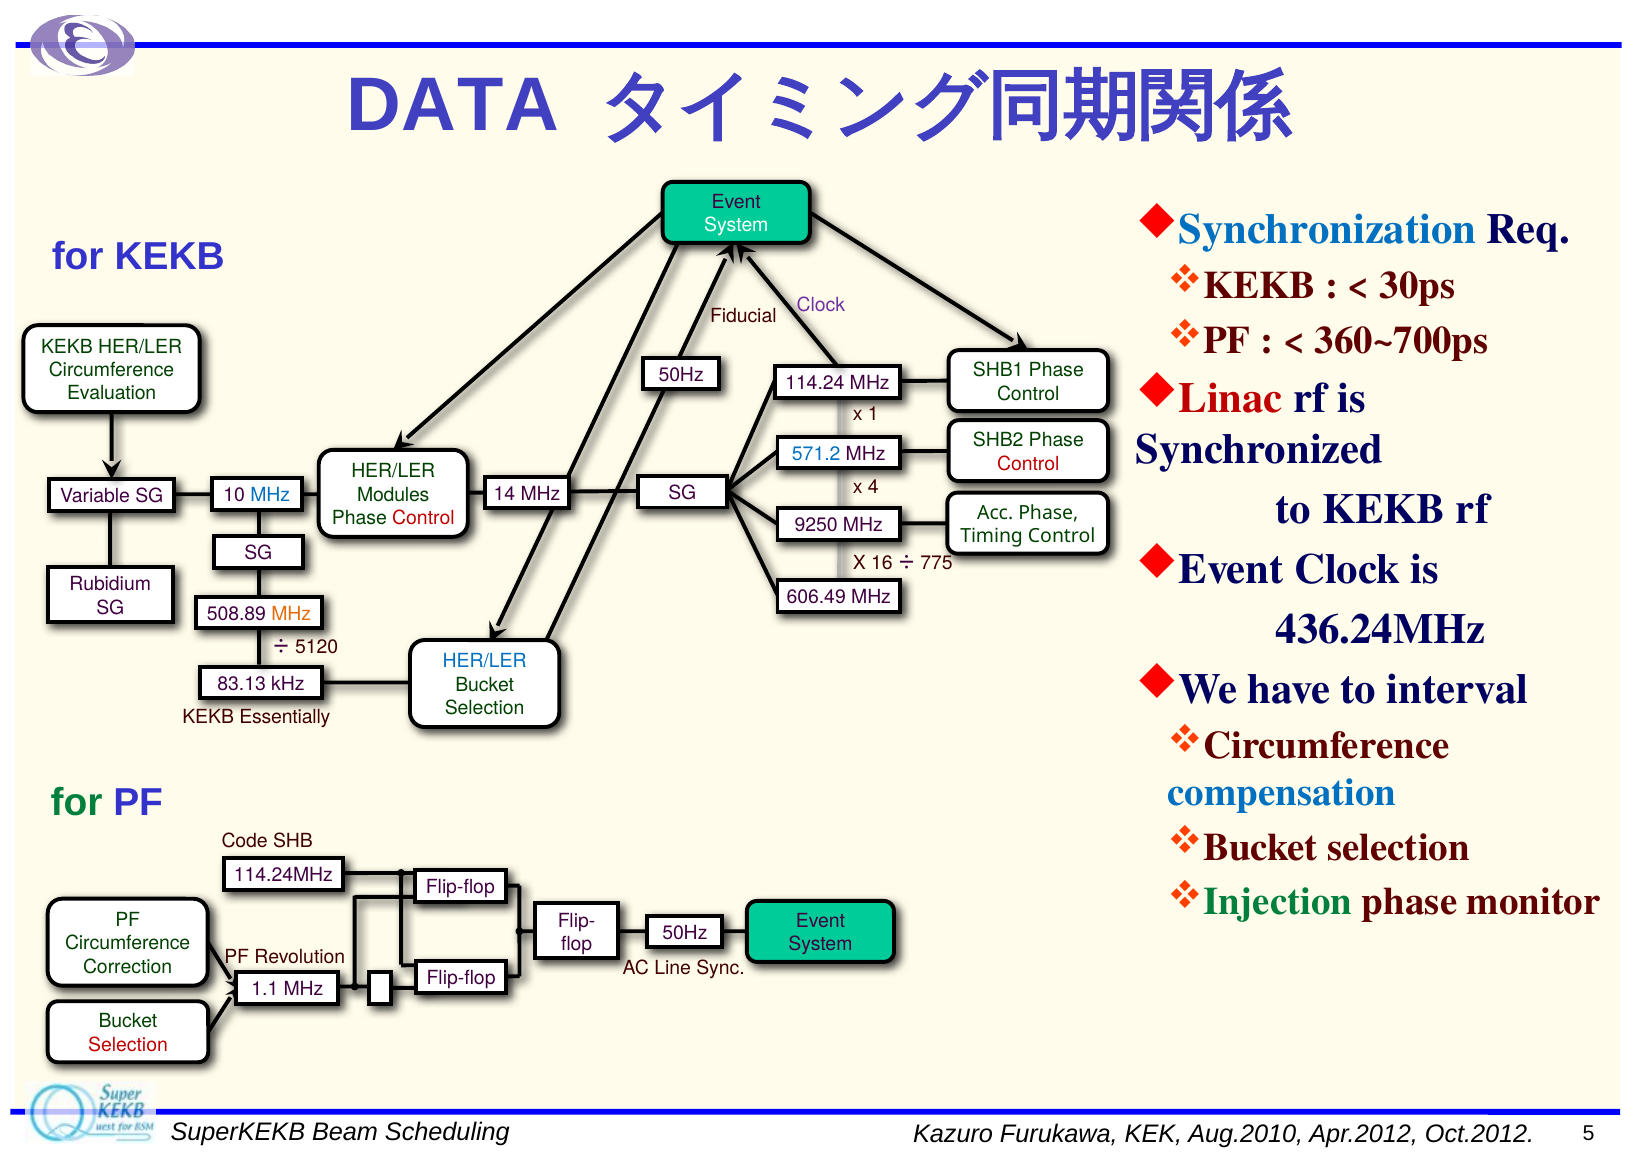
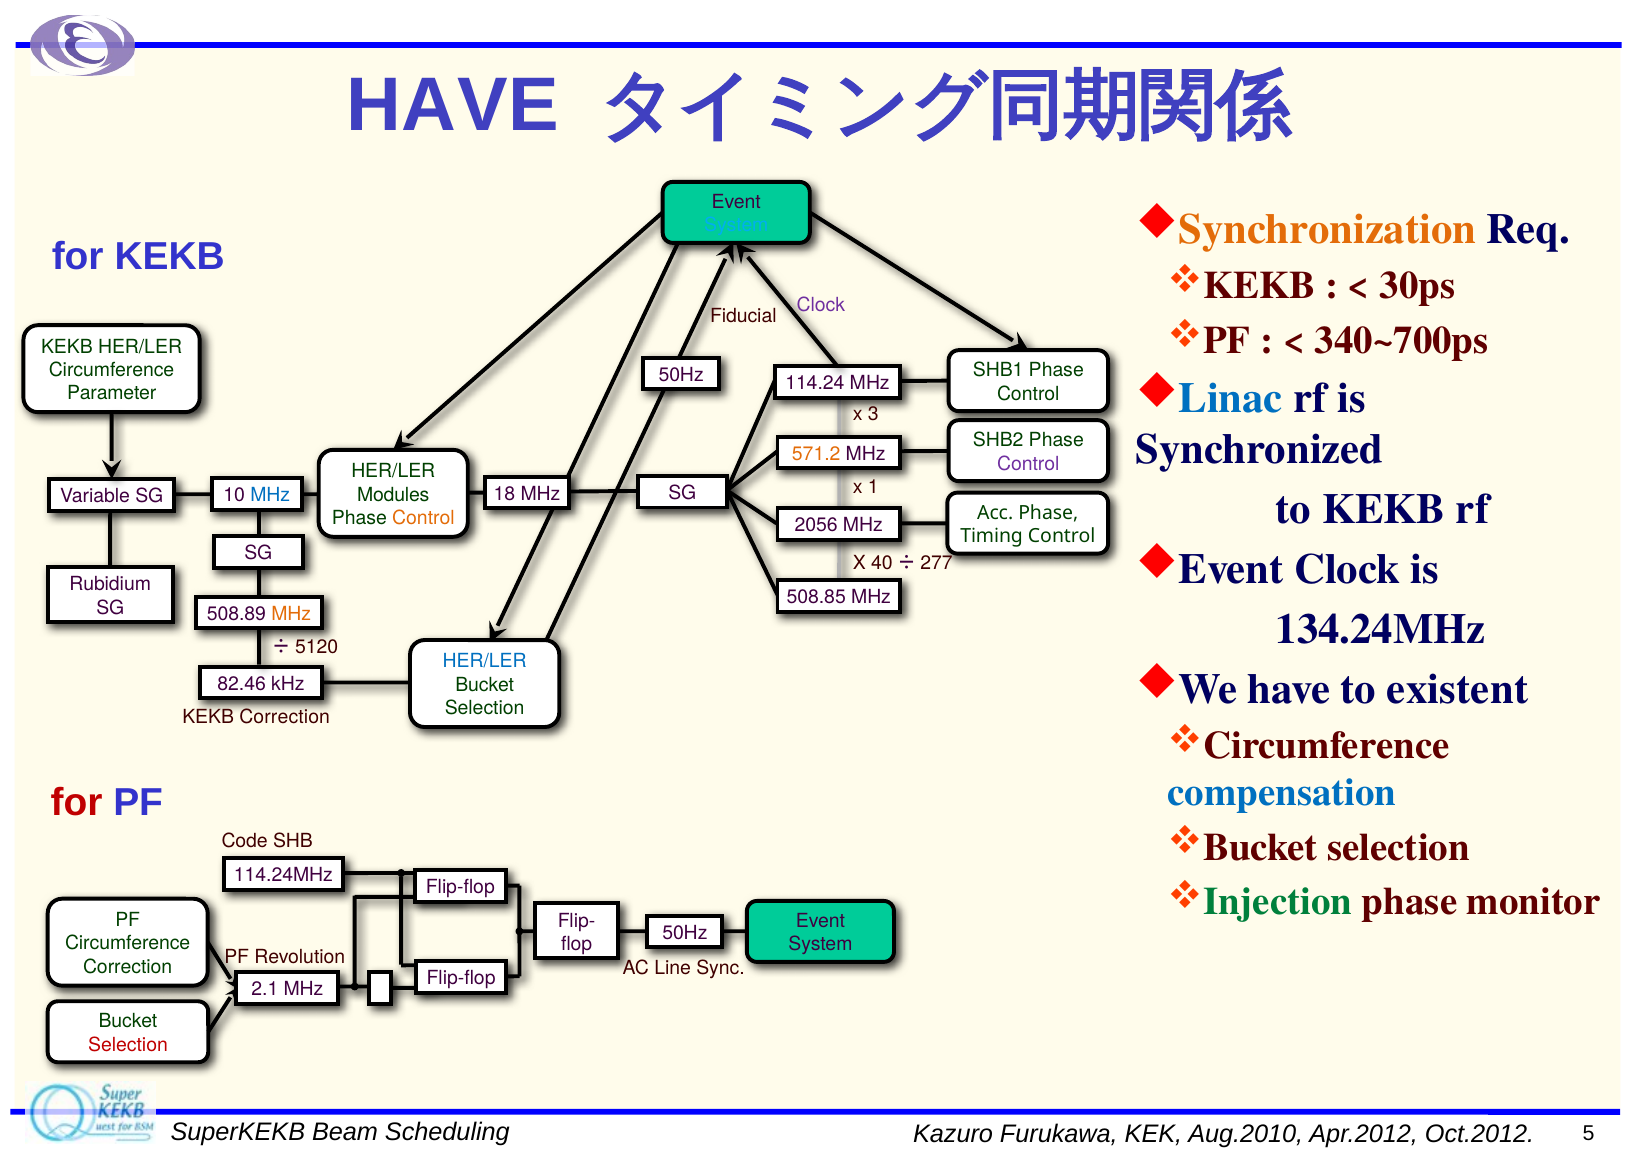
DATA at (453, 105): DATA -> HAVE
Synchronization colour: blue -> orange
System at (736, 225) colour: white -> light blue
360~700ps: 360~700ps -> 340~700ps
Linac colour: red -> blue
Evaluation: Evaluation -> Parameter
1: 1 -> 3
571.2 colour: blue -> orange
Control at (1028, 463) colour: red -> purple
4: 4 -> 1
14: 14 -> 18
Control at (423, 518) colour: red -> orange
9250: 9250 -> 2056
16: 16 -> 40
775: 775 -> 277
606.49: 606.49 -> 508.85
436.24MHz: 436.24MHz -> 134.24MHz
interval: interval -> existent
83.13: 83.13 -> 82.46
KEKB Essentially: Essentially -> Correction
for at (77, 802) colour: green -> red
1.1: 1.1 -> 2.1
